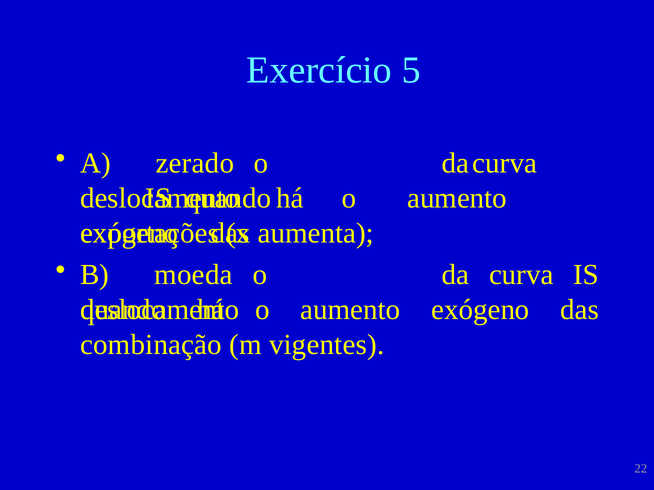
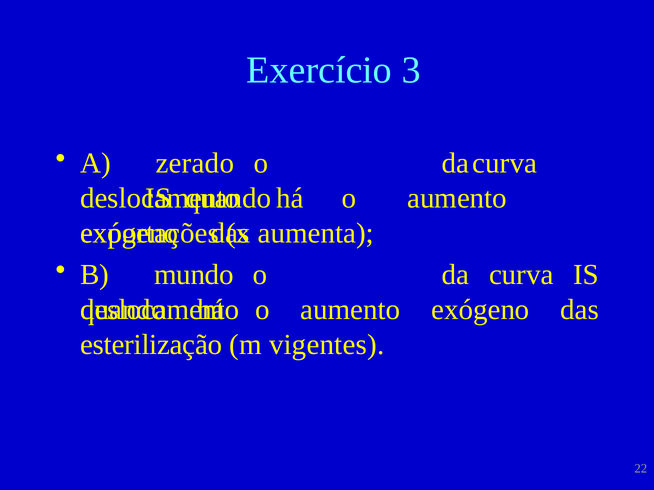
5: 5 -> 3
moeda: moeda -> mundo
combinação: combinação -> esterilização
